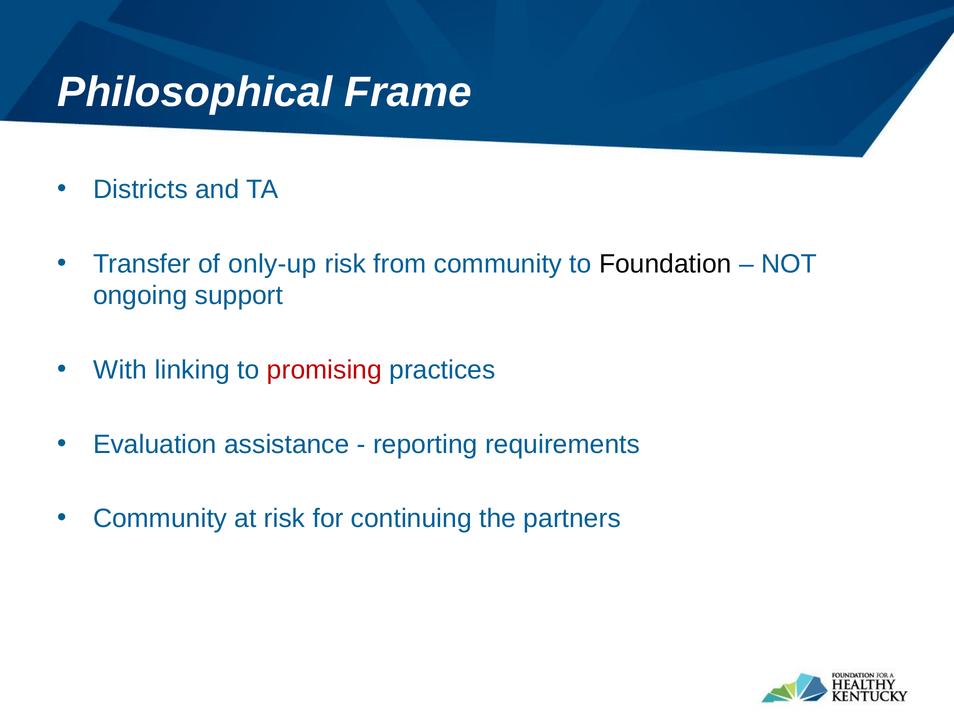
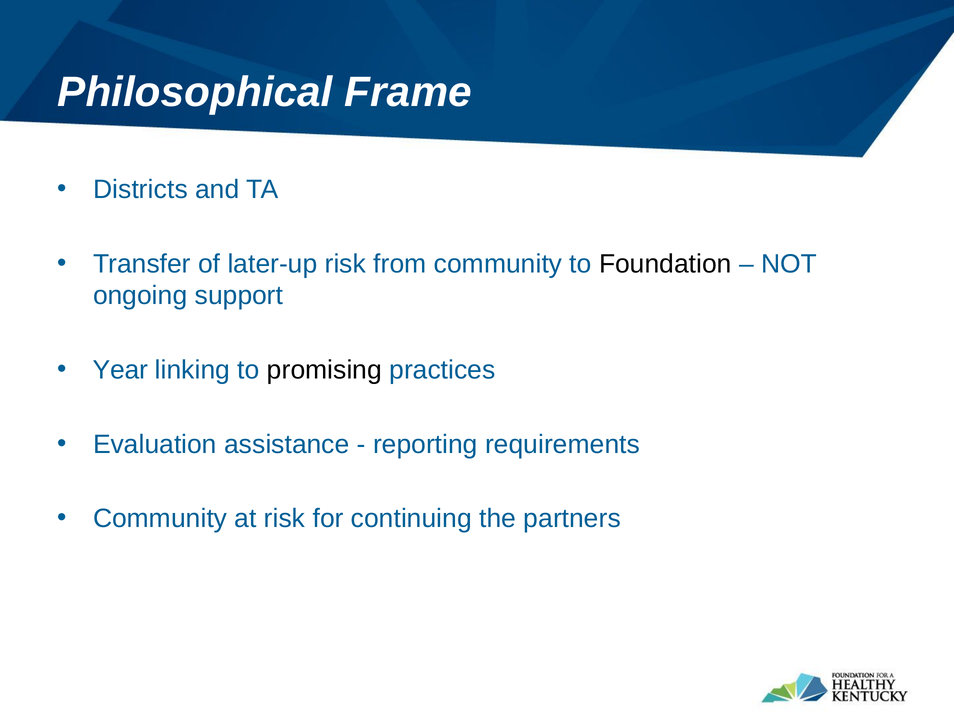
only-up: only-up -> later-up
With: With -> Year
promising colour: red -> black
